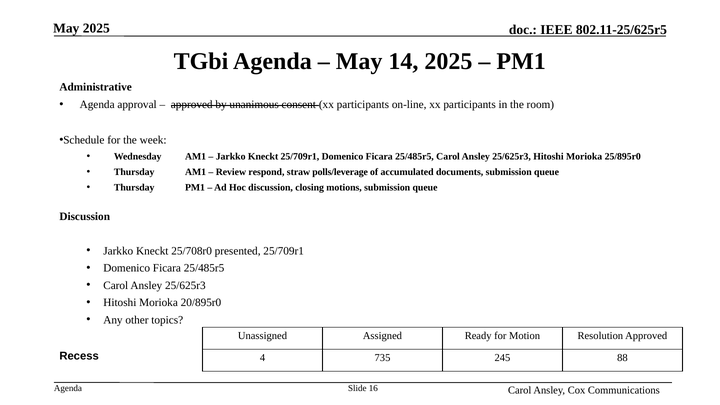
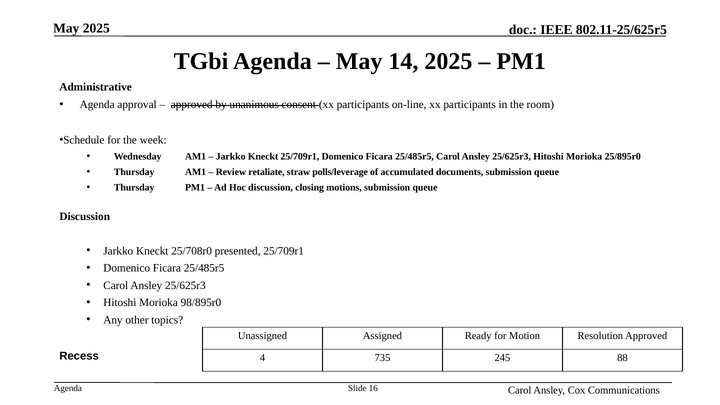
respond: respond -> retaliate
20/895r0: 20/895r0 -> 98/895r0
